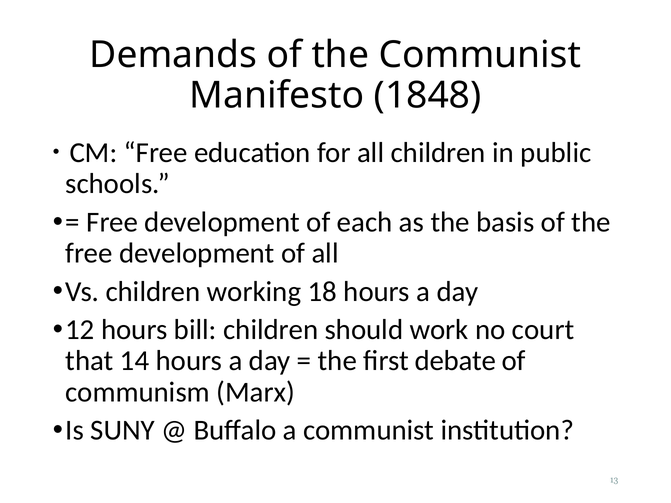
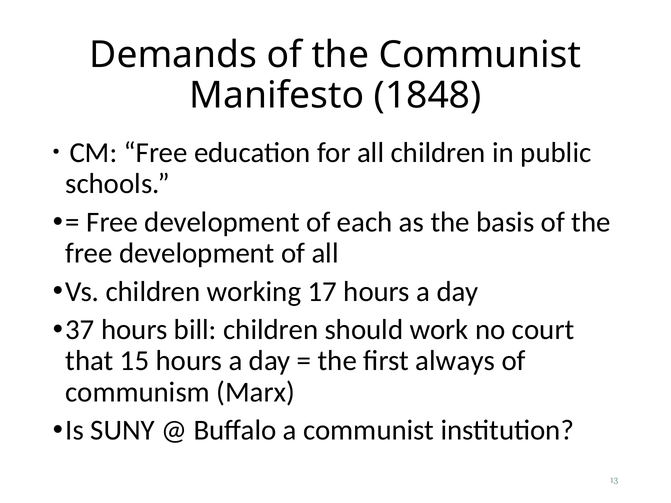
18: 18 -> 17
12: 12 -> 37
14: 14 -> 15
debate: debate -> always
